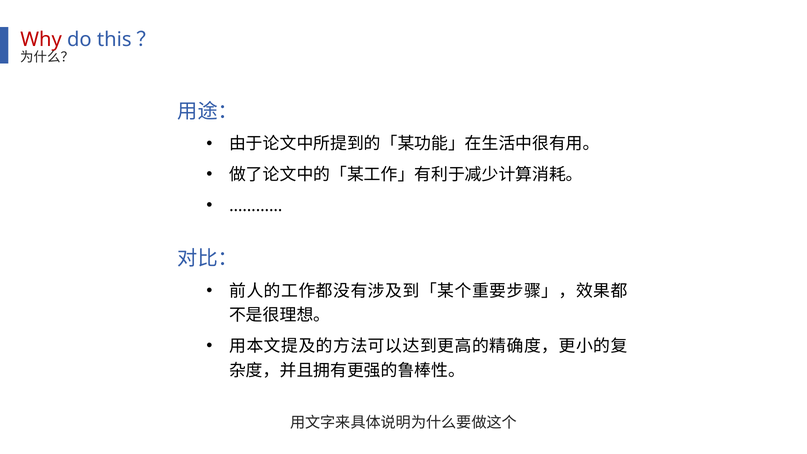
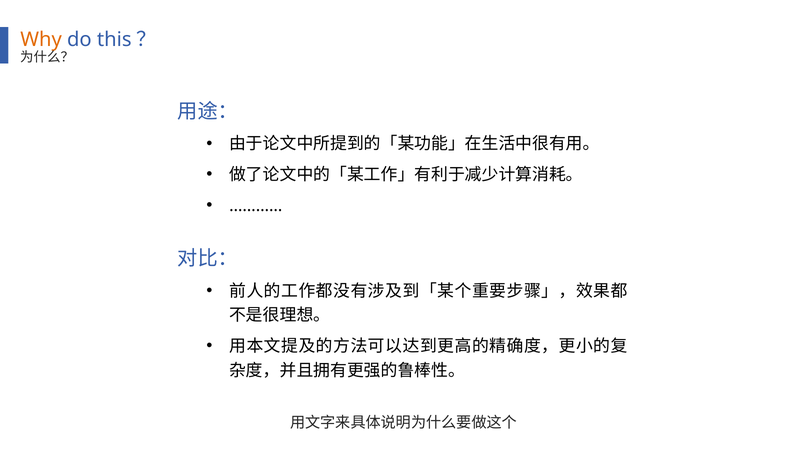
Why colour: red -> orange
